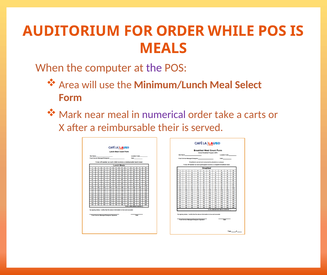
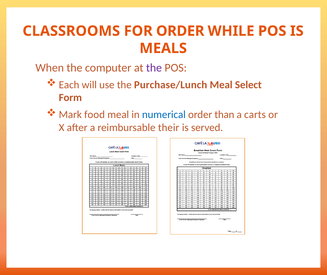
AUDITORIUM: AUDITORIUM -> CLASSROOMS
Area: Area -> Each
Minimum/Lunch: Minimum/Lunch -> Purchase/Lunch
near: near -> food
numerical colour: purple -> blue
take: take -> than
